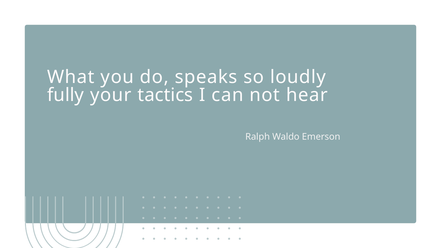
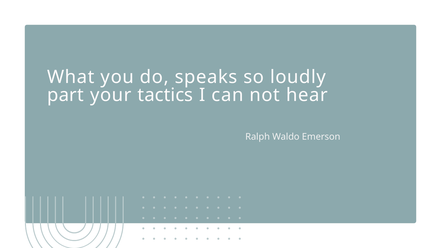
fully: fully -> part
